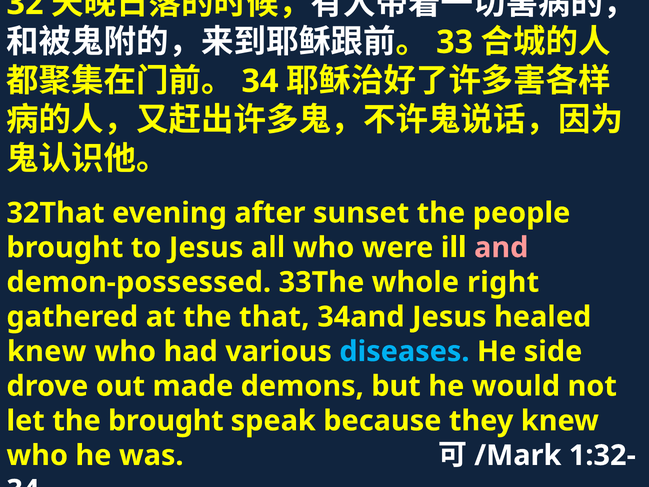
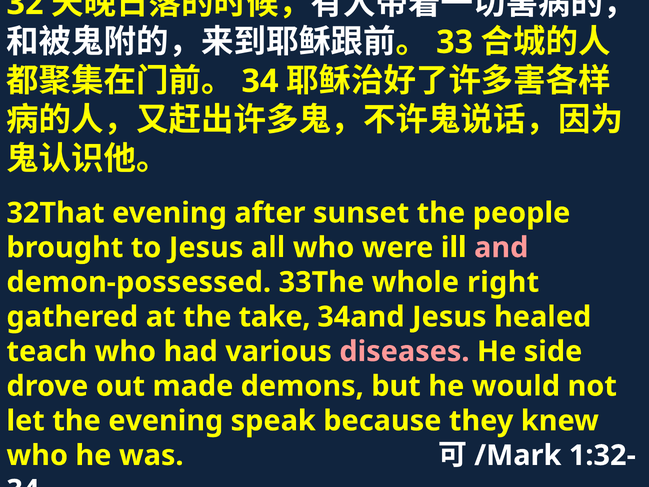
that: that -> take
knew at (47, 351): knew -> teach
diseases colour: light blue -> pink
the brought: brought -> evening
